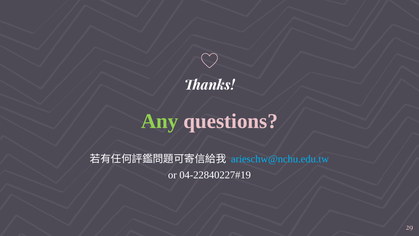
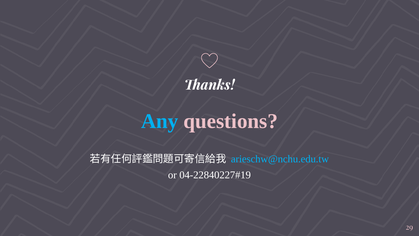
Any colour: light green -> light blue
